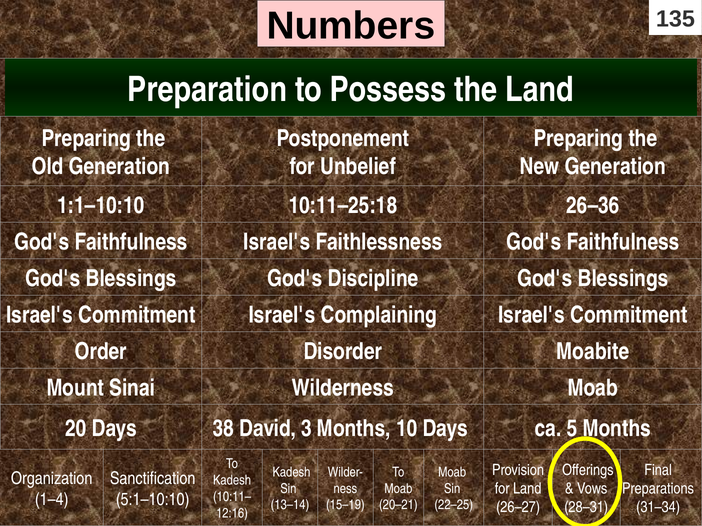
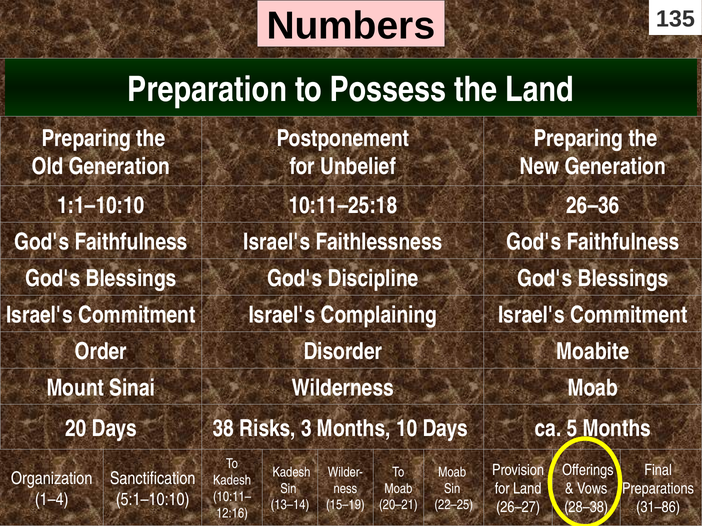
David: David -> Risks
28–31: 28–31 -> 28–38
31–34: 31–34 -> 31–86
